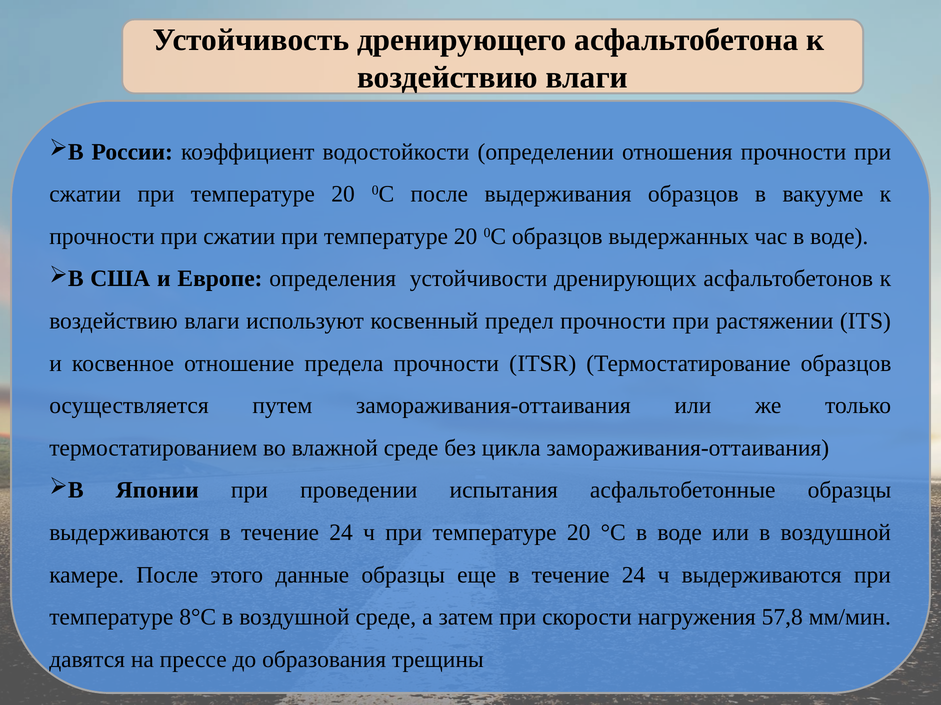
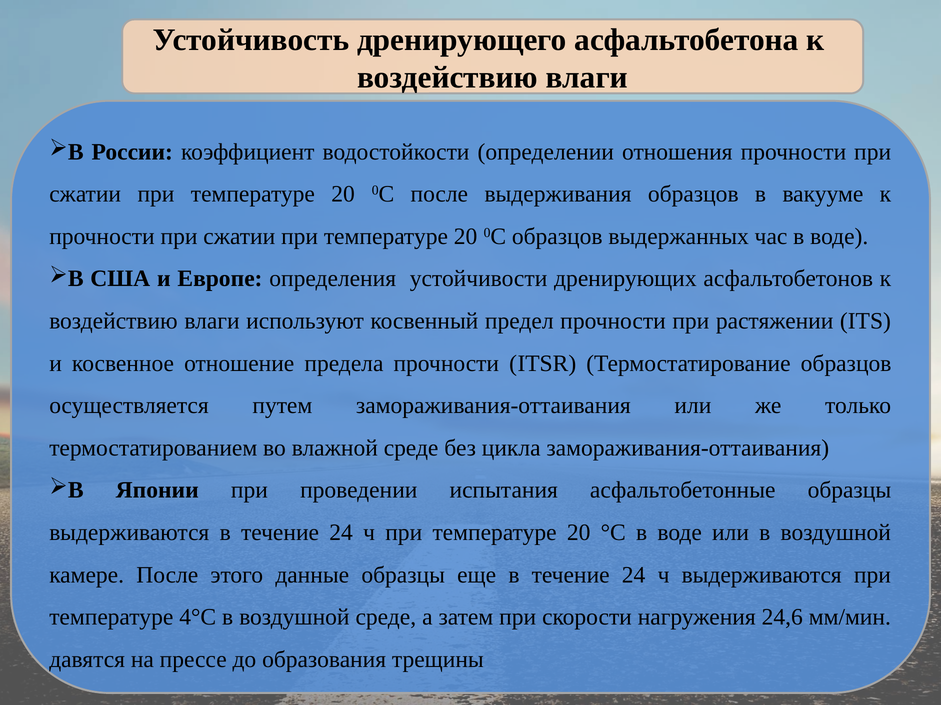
8°C: 8°C -> 4°C
57,8: 57,8 -> 24,6
